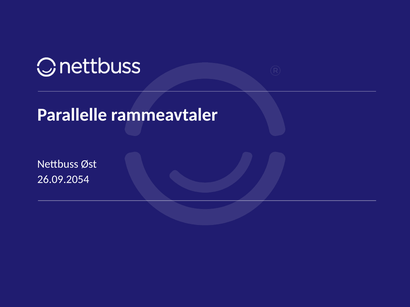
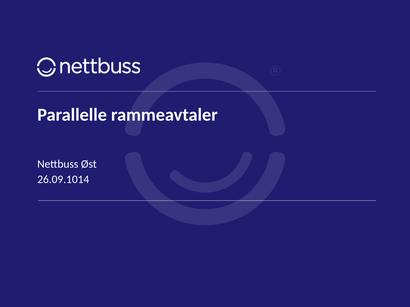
26.09.2054: 26.09.2054 -> 26.09.1014
